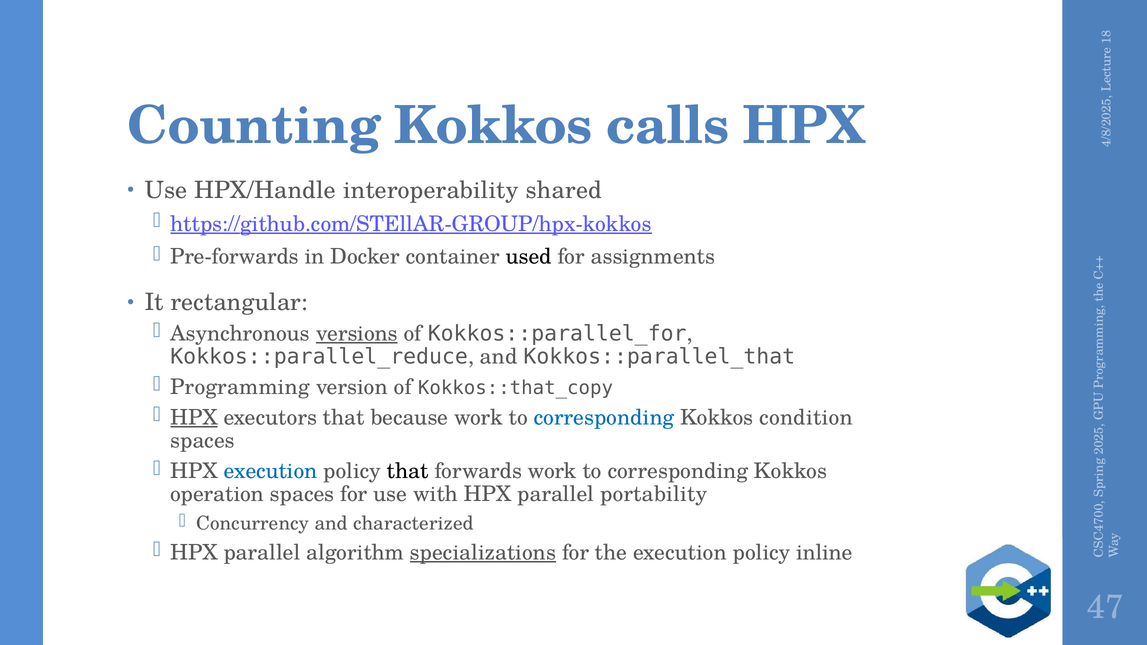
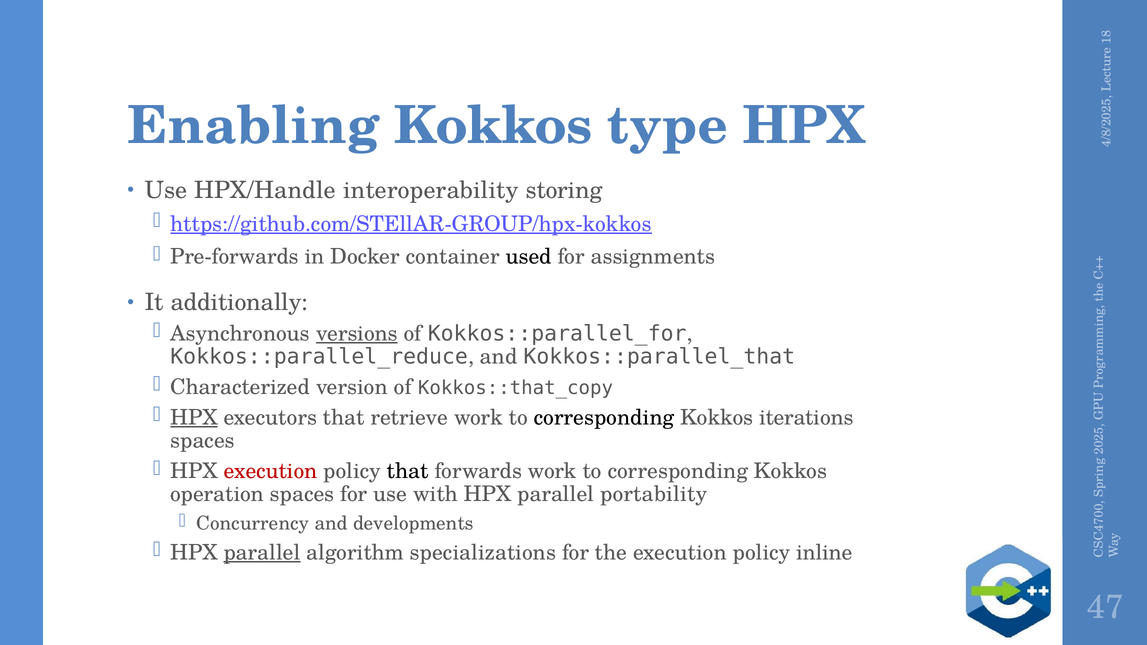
Counting: Counting -> Enabling
calls: calls -> type
shared: shared -> storing
rectangular: rectangular -> additionally
Programming: Programming -> Characterized
because: because -> retrieve
corresponding at (604, 418) colour: blue -> black
condition: condition -> iterations
execution at (270, 471) colour: blue -> red
characterized: characterized -> developments
parallel at (262, 553) underline: none -> present
specializations underline: present -> none
